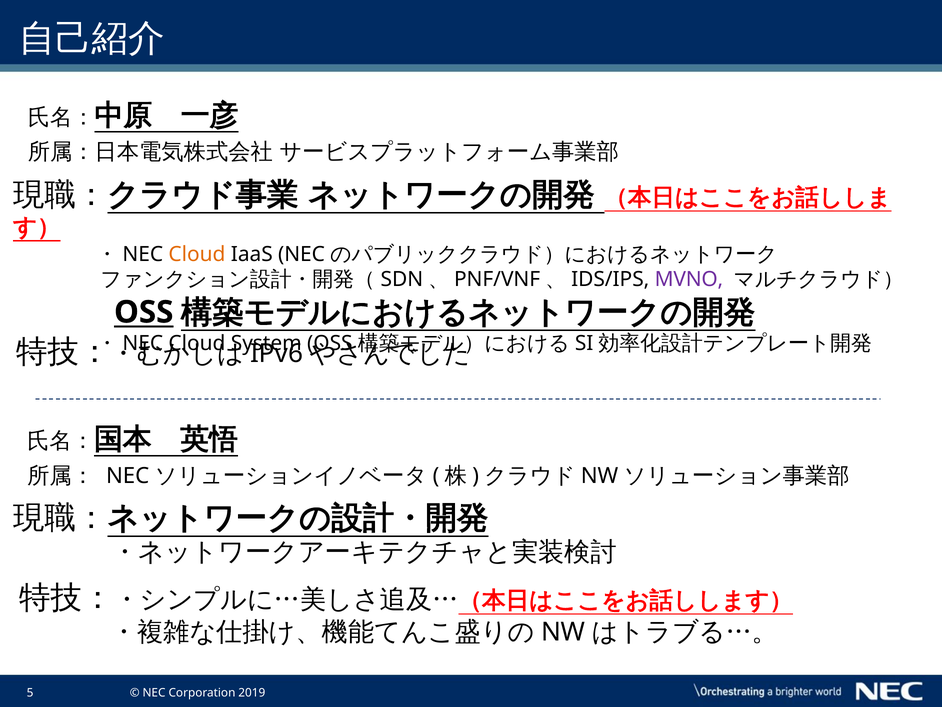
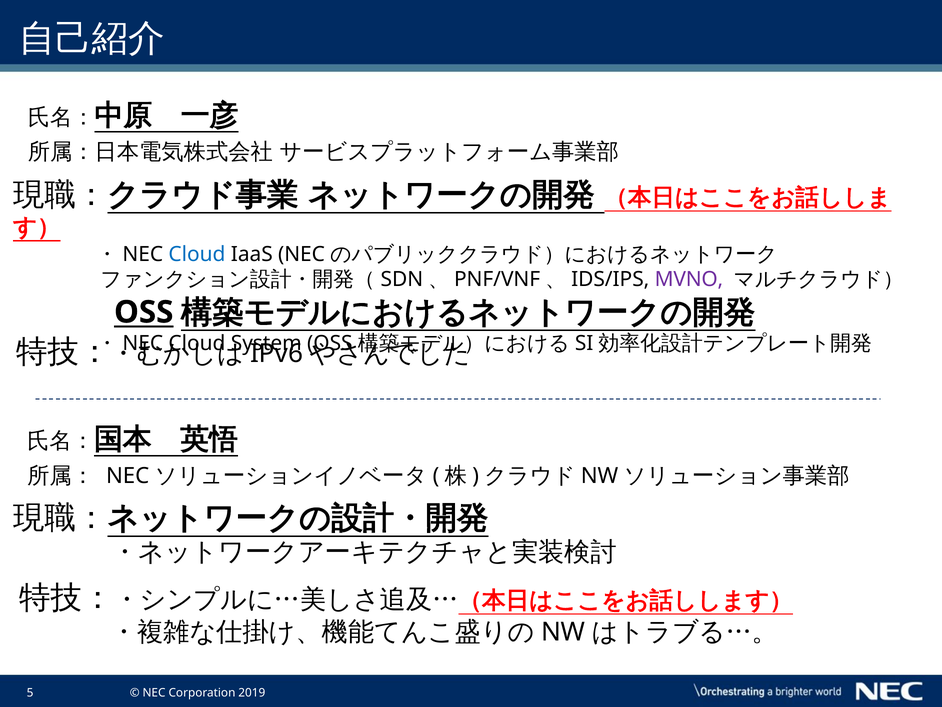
Cloud at (197, 254) colour: orange -> blue
